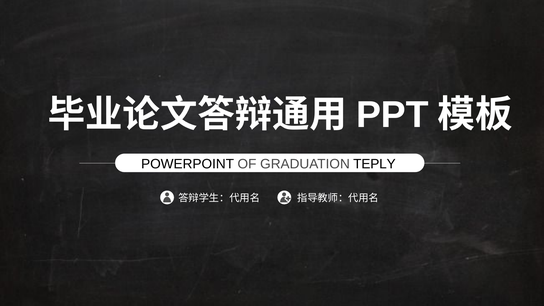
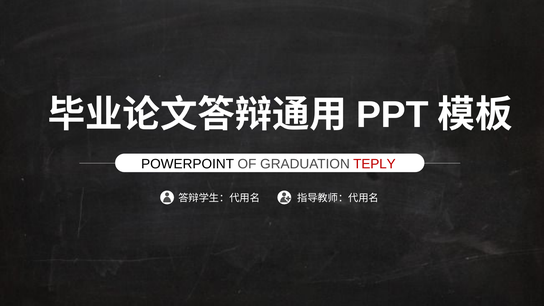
TEPLY colour: black -> red
